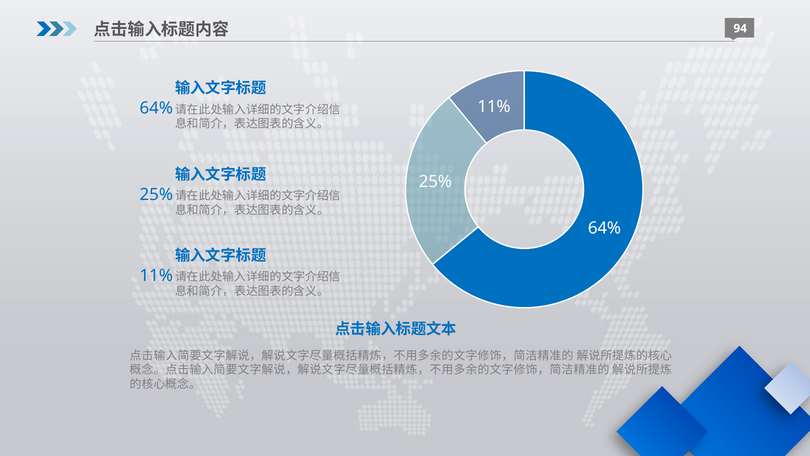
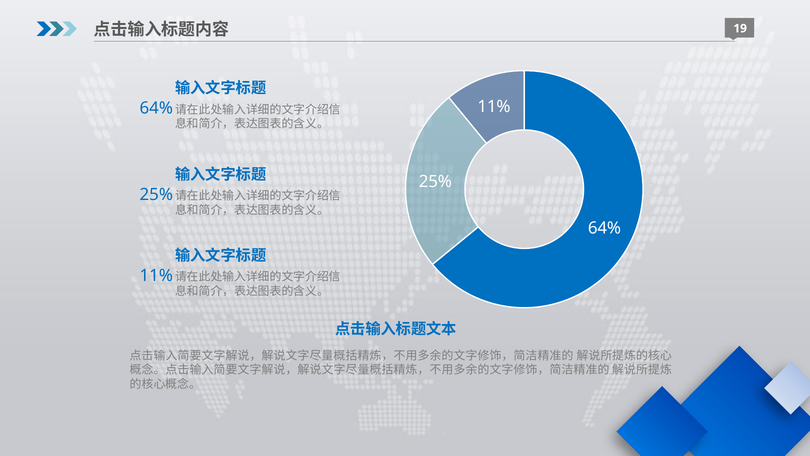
94: 94 -> 19
